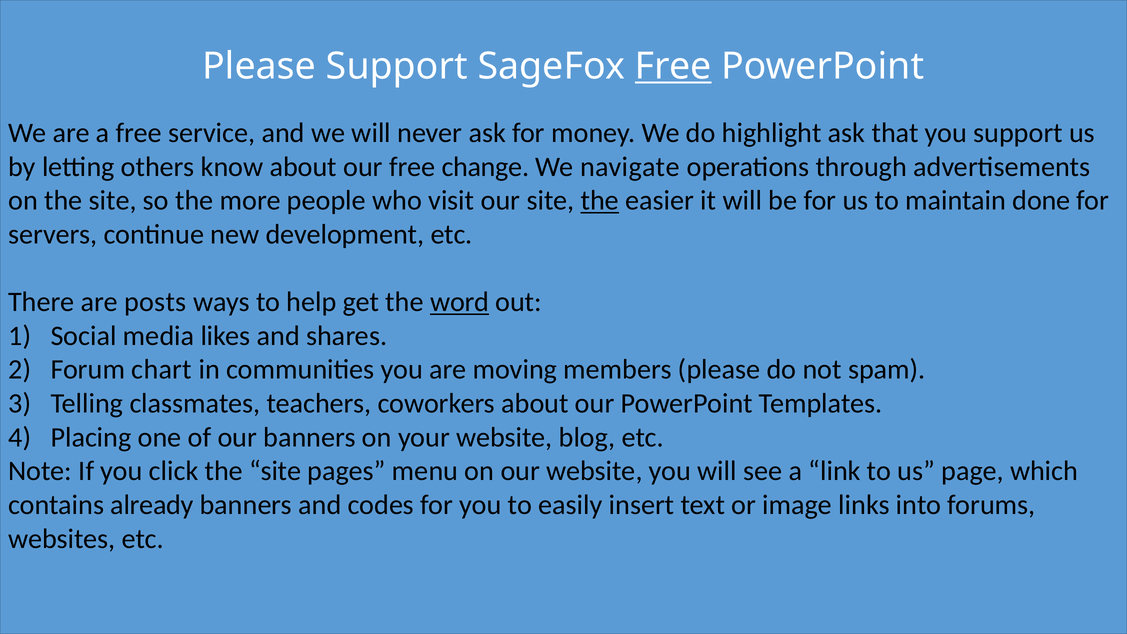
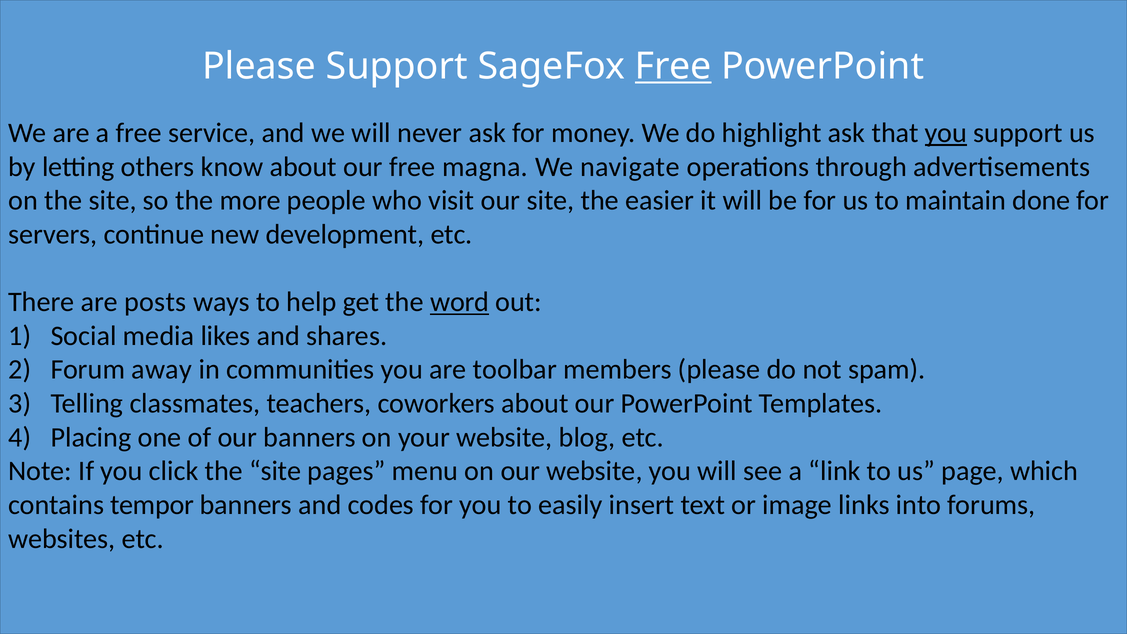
you at (946, 133) underline: none -> present
change: change -> magna
the at (600, 201) underline: present -> none
chart: chart -> away
moving: moving -> toolbar
already: already -> tempor
